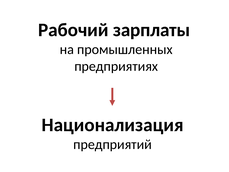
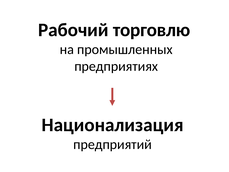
зарплаты: зарплаты -> торговлю
